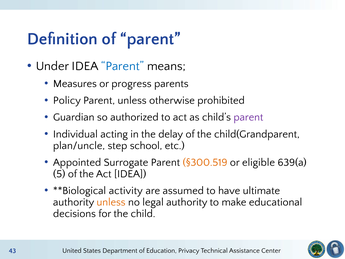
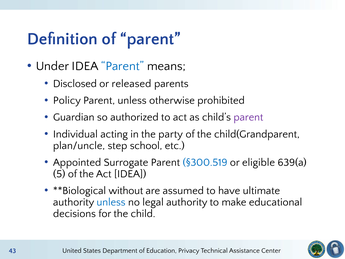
Measures: Measures -> Disclosed
progress: progress -> released
delay: delay -> party
§300.519 colour: orange -> blue
activity: activity -> without
unless at (111, 202) colour: orange -> blue
